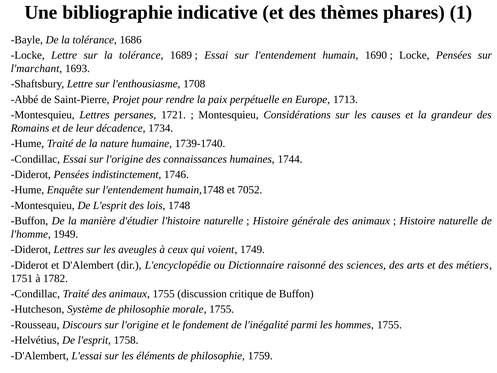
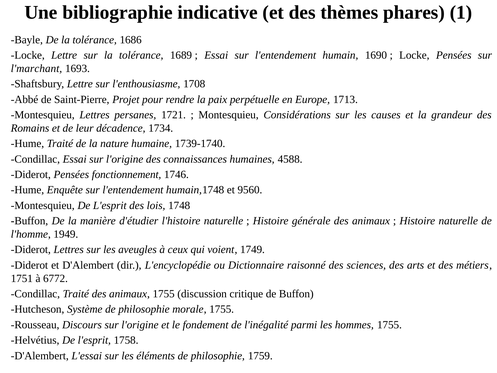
1744: 1744 -> 4588
indistinctement: indistinctement -> fonctionnement
7052: 7052 -> 9560
1782: 1782 -> 6772
